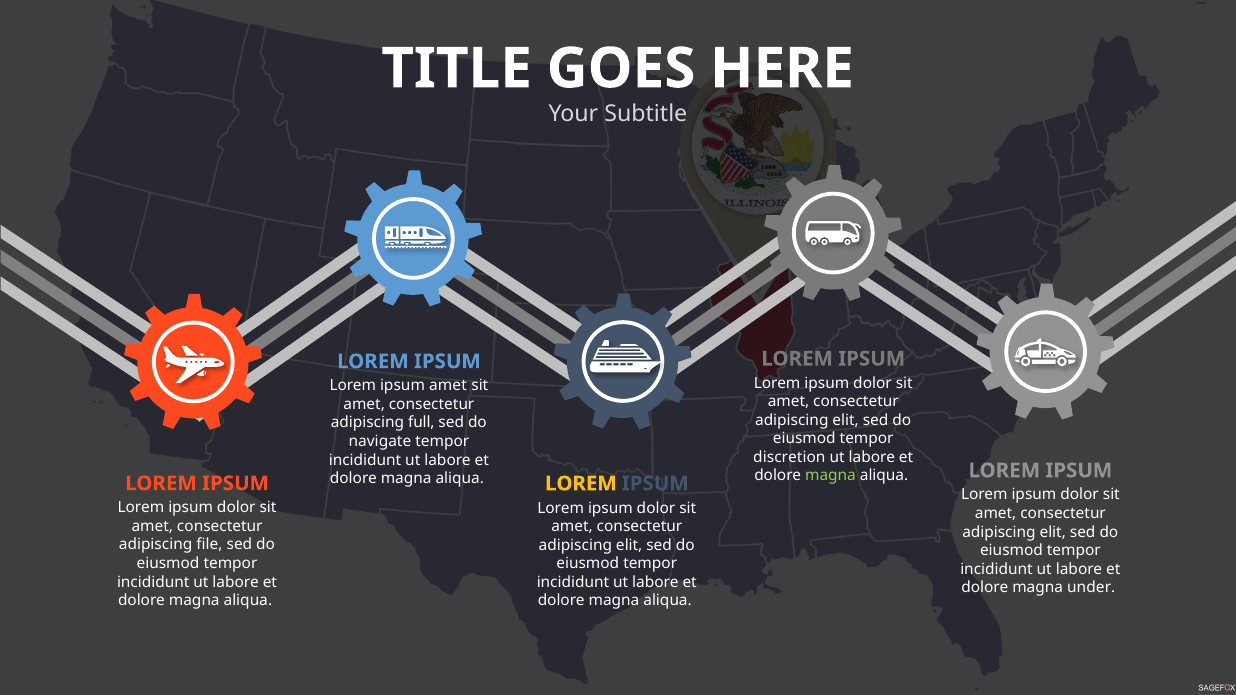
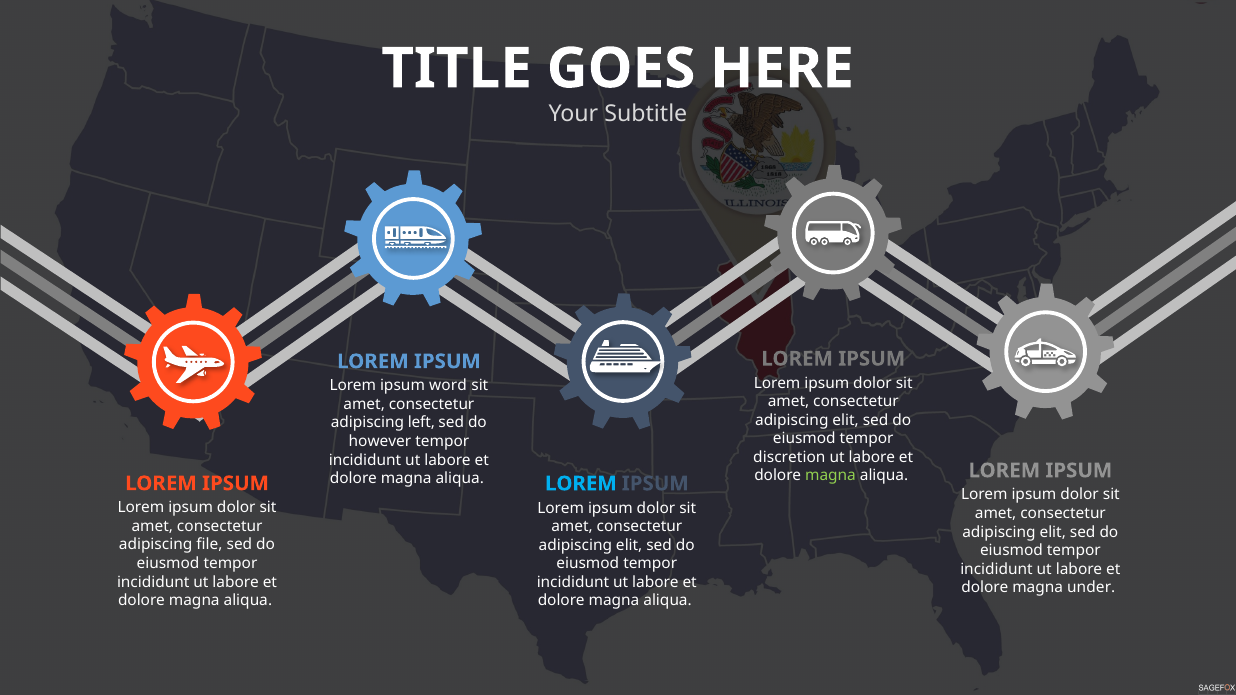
ipsum amet: amet -> word
full: full -> left
navigate: navigate -> however
LOREM at (581, 484) colour: yellow -> light blue
